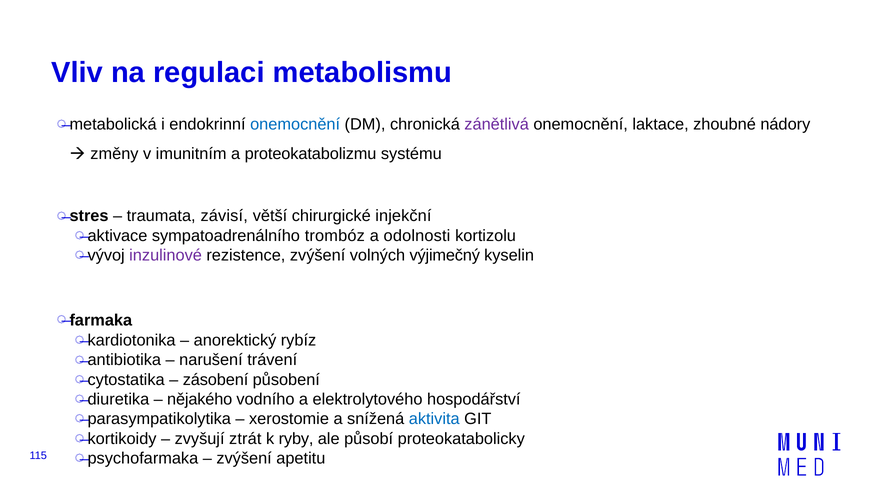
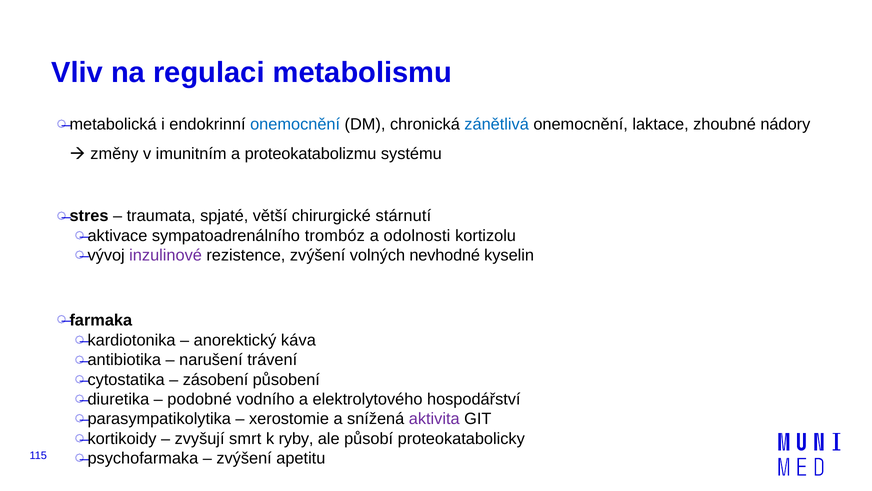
zánětlivá colour: purple -> blue
závisí: závisí -> spjaté
injekční: injekční -> stárnutí
výjimečný: výjimečný -> nevhodné
rybíz: rybíz -> káva
nějakého: nějakého -> podobné
aktivita colour: blue -> purple
ztrát: ztrát -> smrt
